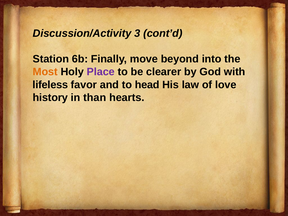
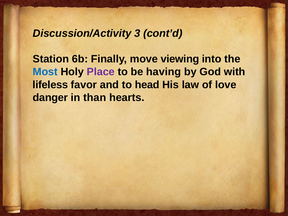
beyond: beyond -> viewing
Most colour: orange -> blue
clearer: clearer -> having
history: history -> danger
